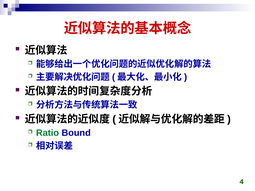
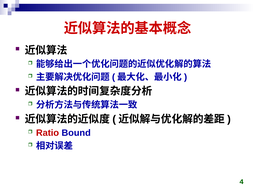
Ratio colour: green -> red
